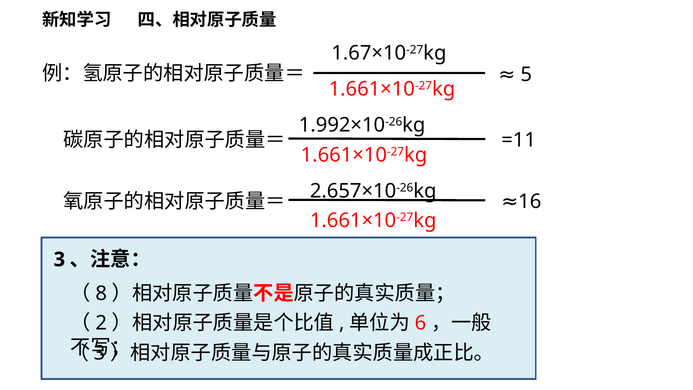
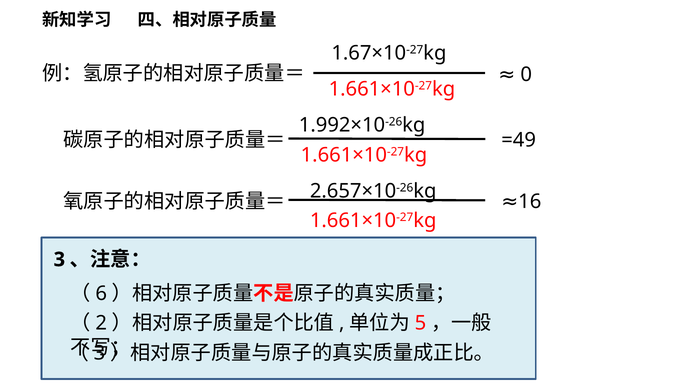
5: 5 -> 0
=11: =11 -> =49
8: 8 -> 6
6: 6 -> 5
